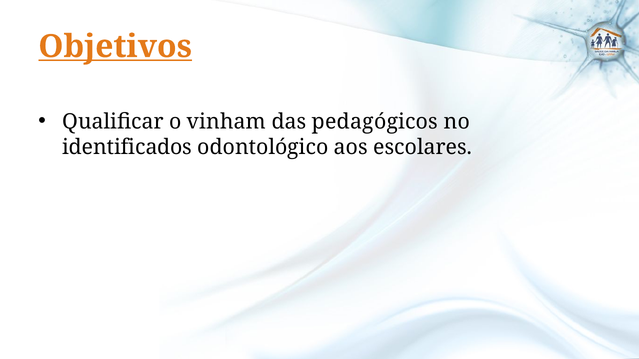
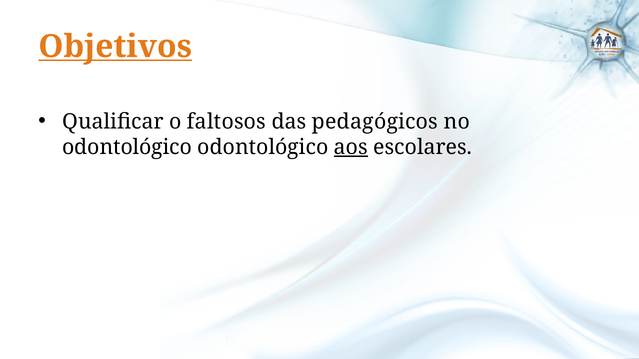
vinham: vinham -> faltosos
identificados at (127, 147): identificados -> odontológico
aos underline: none -> present
